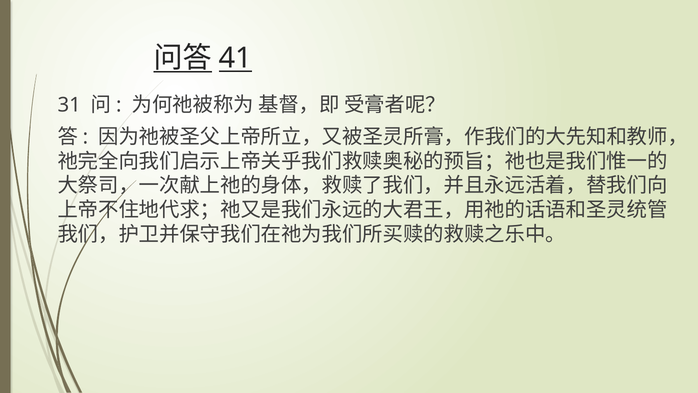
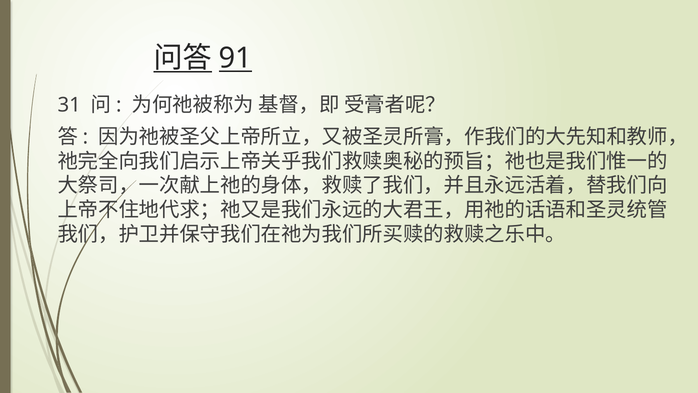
41: 41 -> 91
